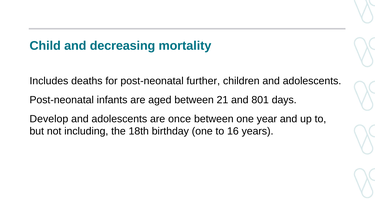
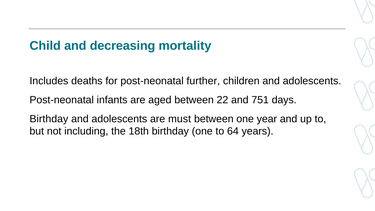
21: 21 -> 22
801: 801 -> 751
Develop at (49, 119): Develop -> Birthday
once: once -> must
16: 16 -> 64
